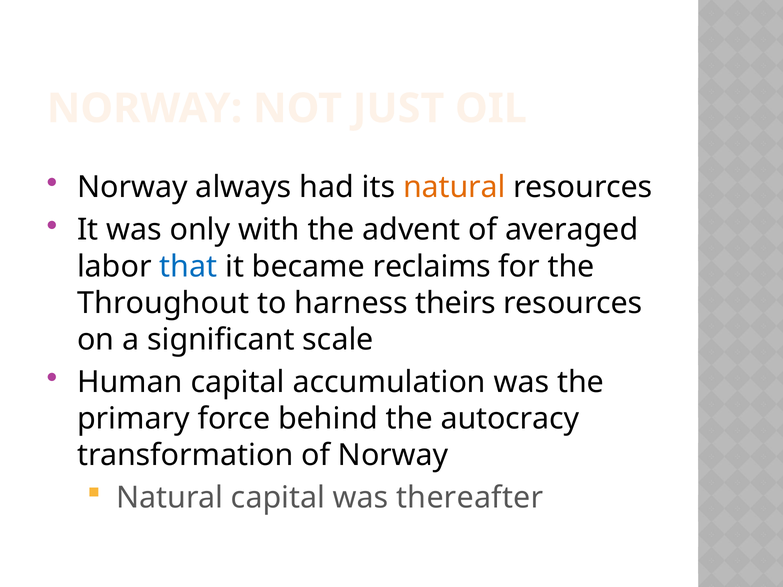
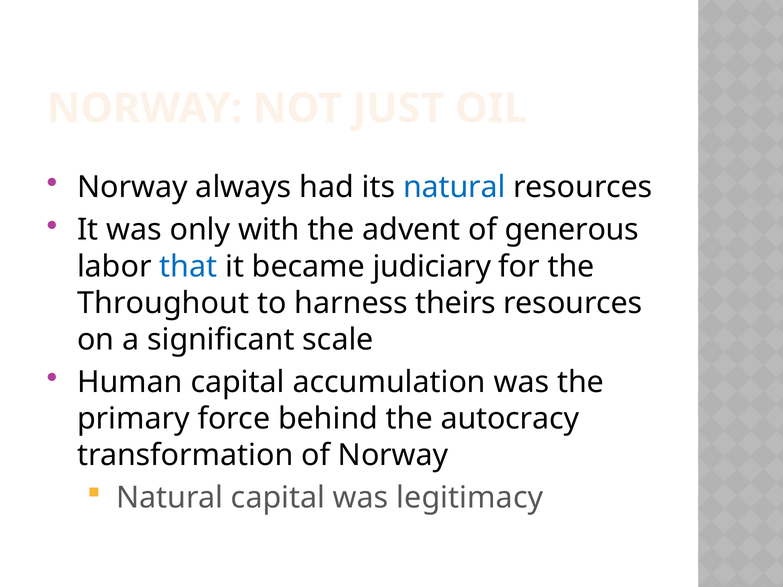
natural at (454, 187) colour: orange -> blue
averaged: averaged -> generous
reclaims: reclaims -> judiciary
thereafter: thereafter -> legitimacy
